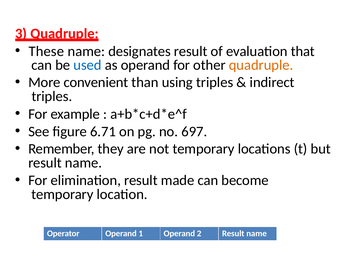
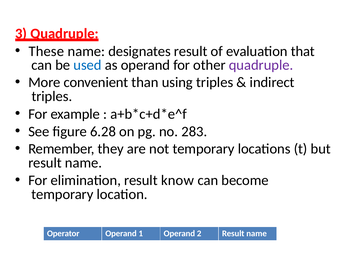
quadruple at (261, 65) colour: orange -> purple
6.71: 6.71 -> 6.28
697: 697 -> 283
made: made -> know
